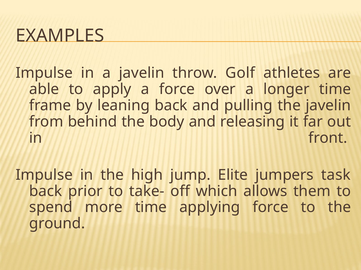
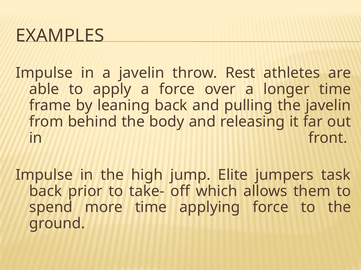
Golf: Golf -> Rest
